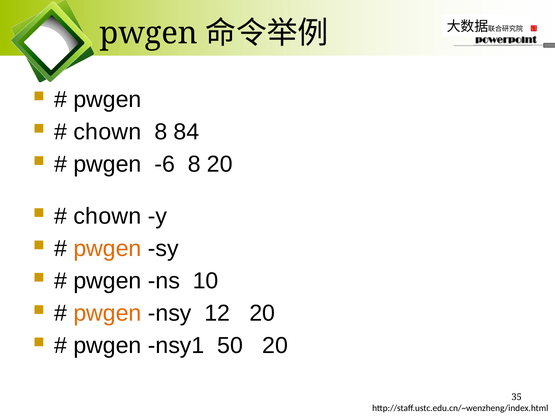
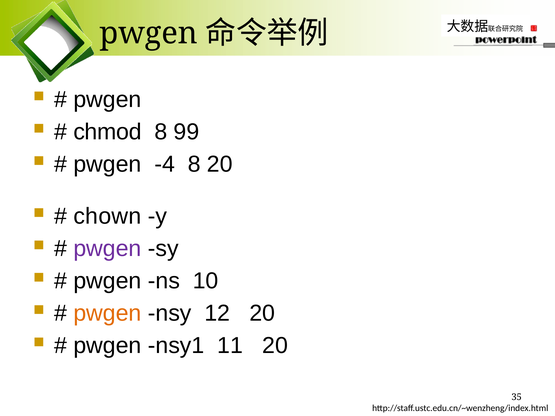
chown at (107, 132): chown -> chmod
84: 84 -> 99
-6: -6 -> -4
pwgen at (107, 249) colour: orange -> purple
50: 50 -> 11
